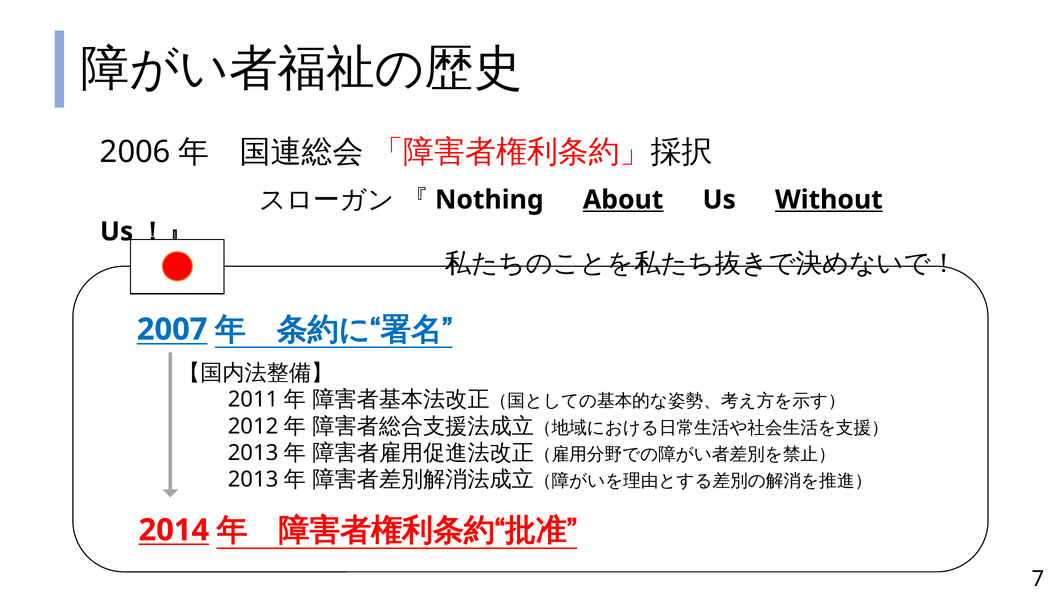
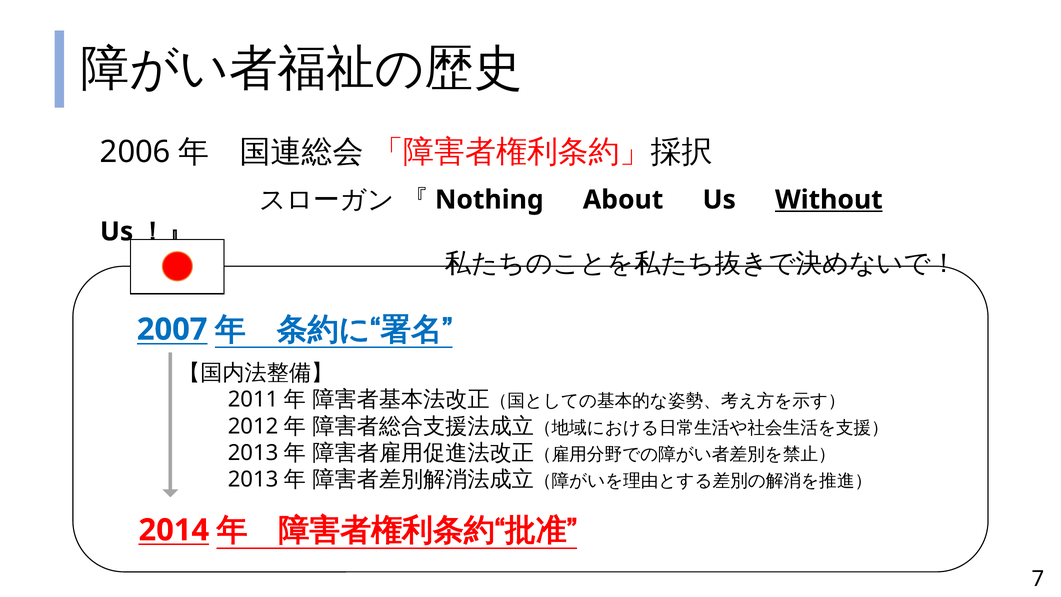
About underline: present -> none
